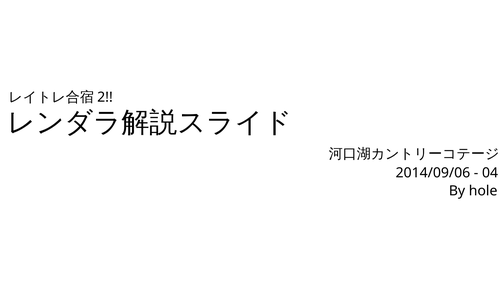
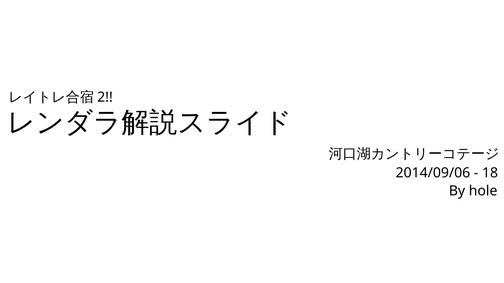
04: 04 -> 18
